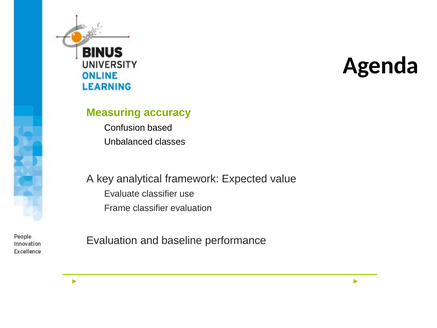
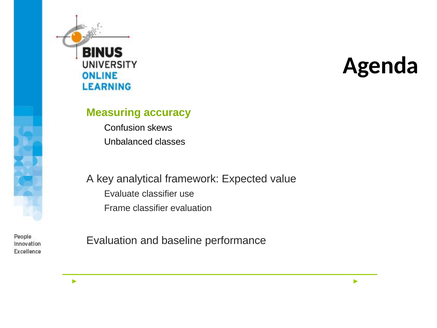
based: based -> skews
